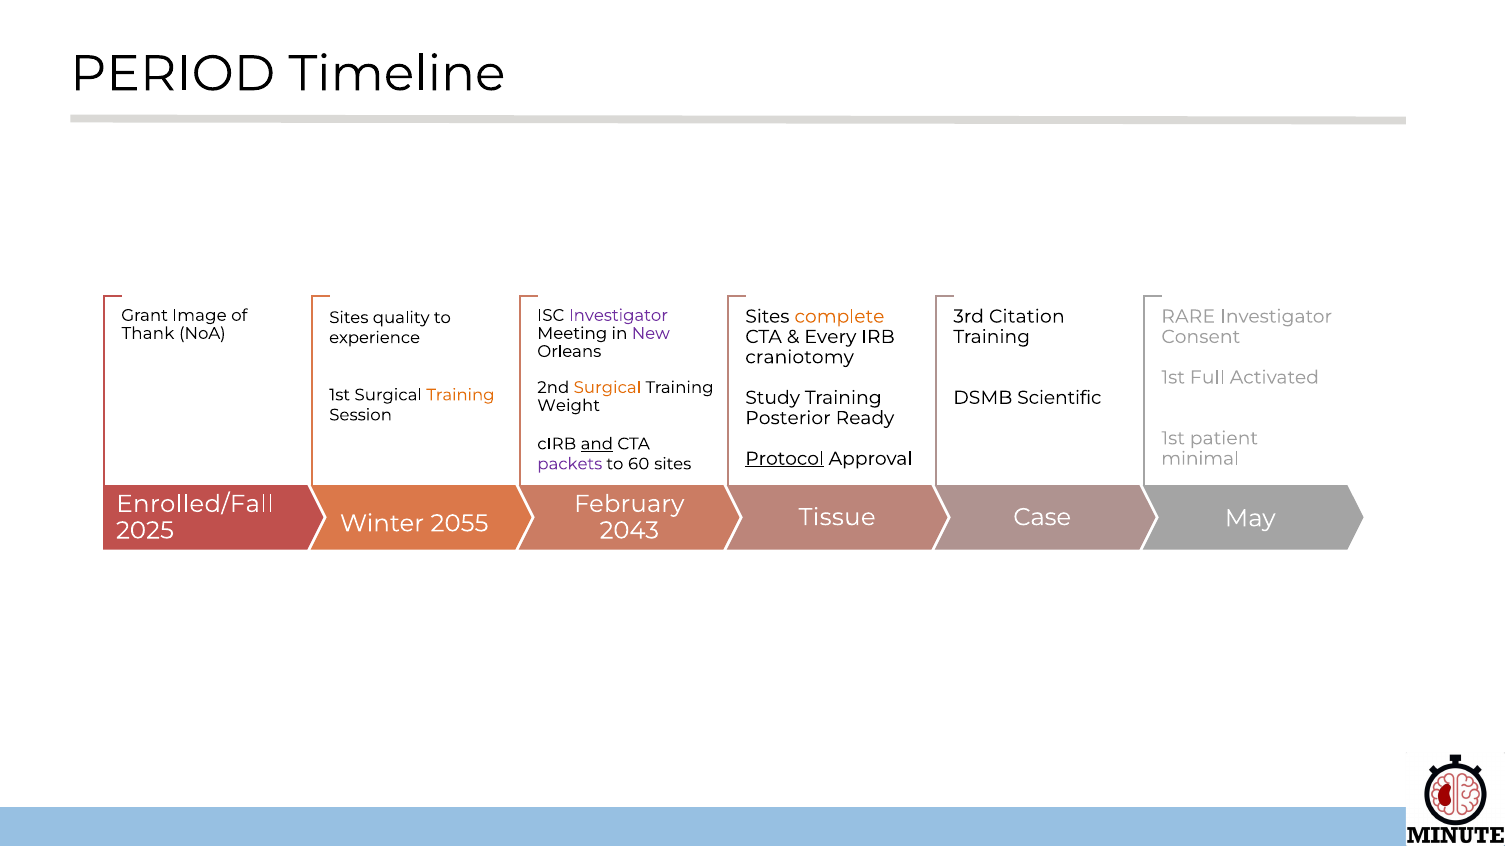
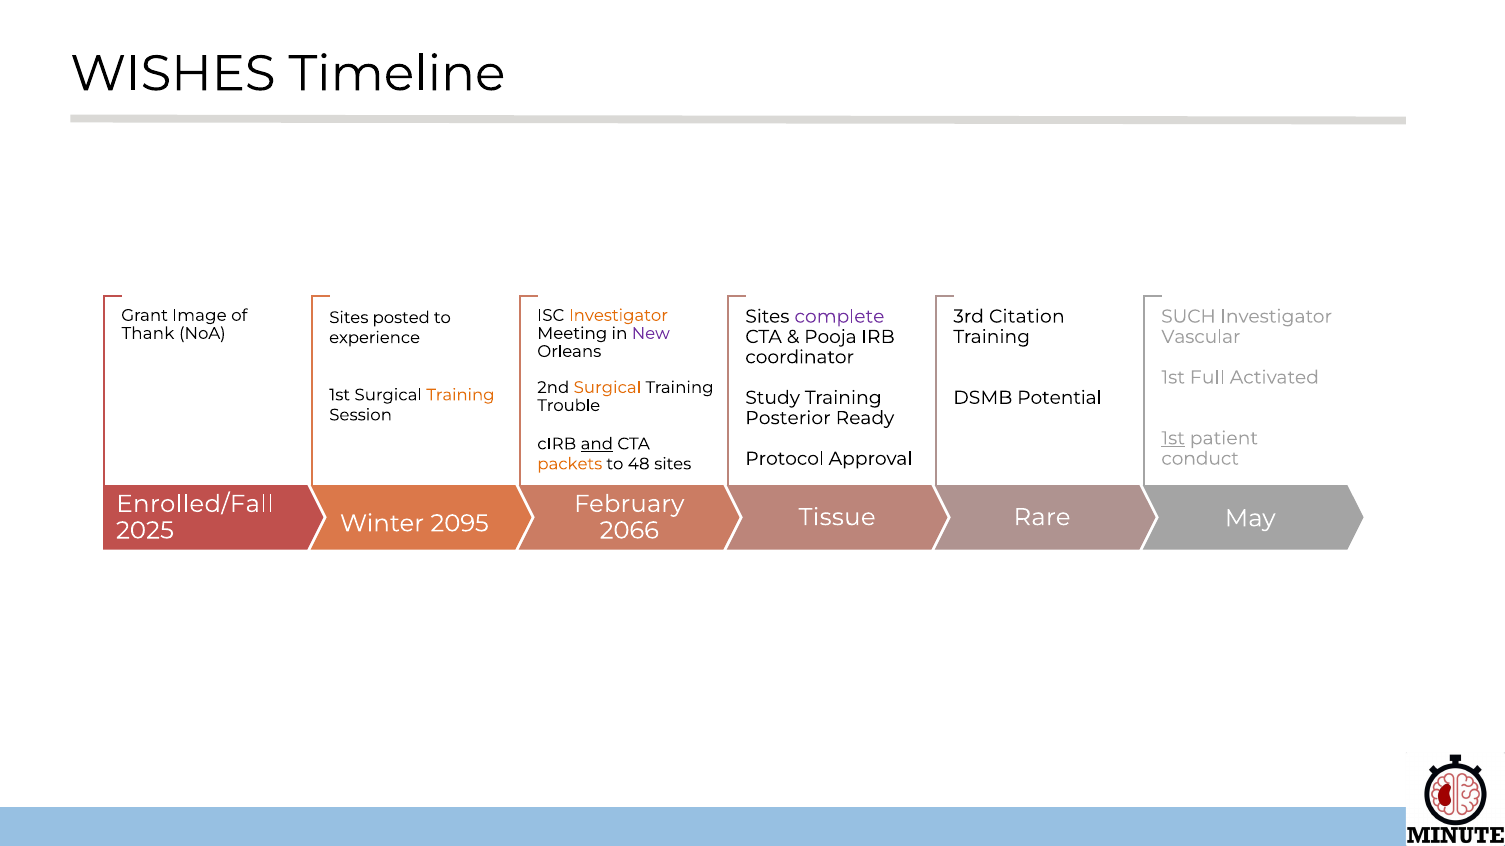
PERIOD: PERIOD -> WISHES
Investigator at (618, 316) colour: purple -> orange
complete colour: orange -> purple
RARE: RARE -> SUCH
quality: quality -> posted
Every: Every -> Pooja
Consent: Consent -> Vascular
craniotomy: craniotomy -> coordinator
Scientific: Scientific -> Potential
Weight: Weight -> Trouble
1st at (1173, 439) underline: none -> present
minimal: minimal -> conduct
Protocol underline: present -> none
packets colour: purple -> orange
60: 60 -> 48
Case: Case -> Rare
2055: 2055 -> 2095
2043: 2043 -> 2066
